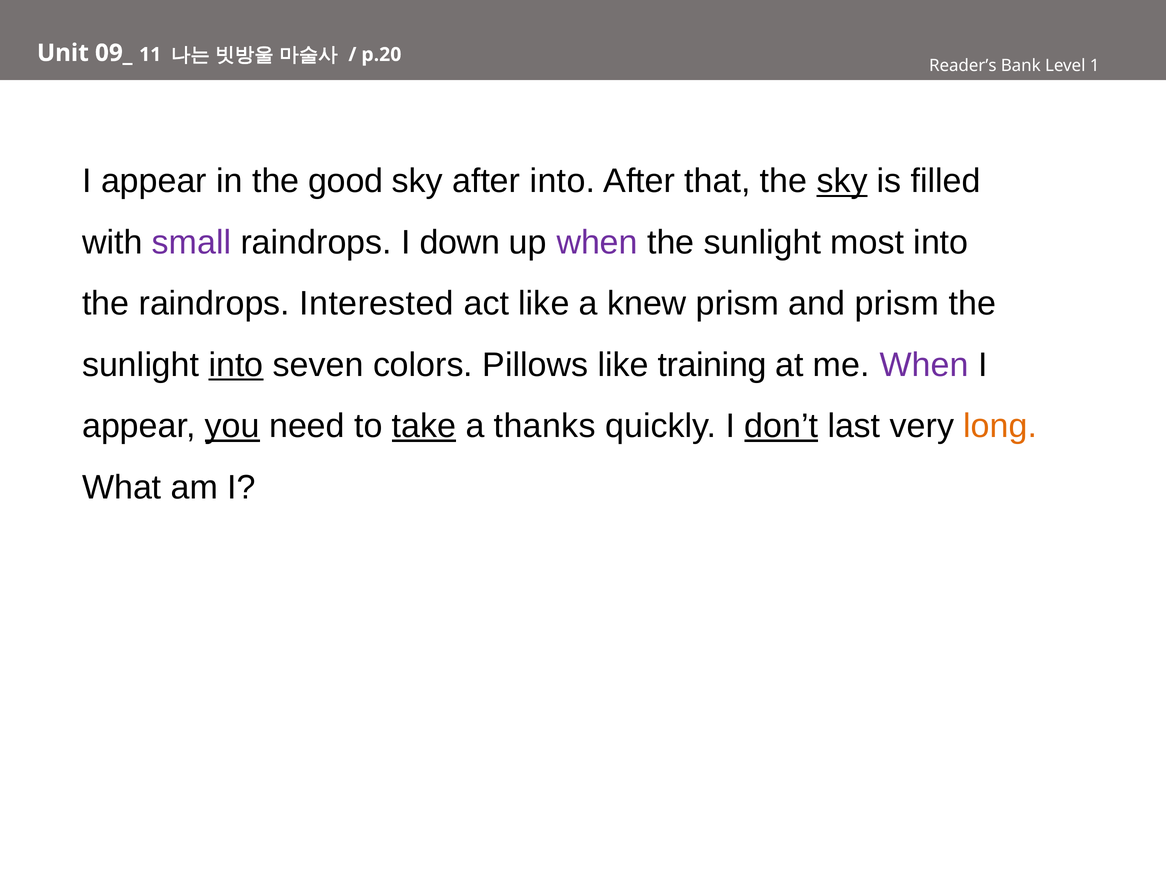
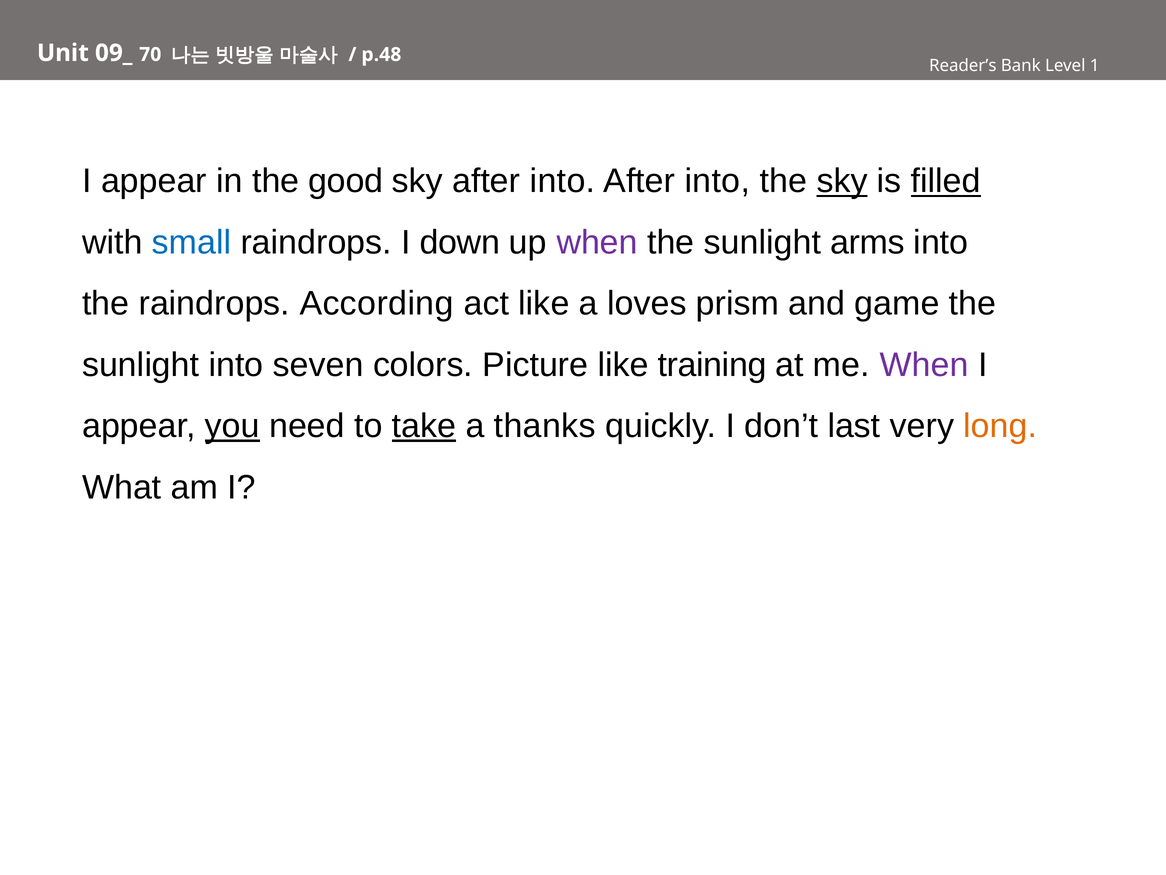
11: 11 -> 70
p.20: p.20 -> p.48
that at (717, 181): that -> into
filled underline: none -> present
small colour: purple -> blue
most: most -> arms
Interested: Interested -> According
knew: knew -> loves
and prism: prism -> game
into at (236, 365) underline: present -> none
Pillows: Pillows -> Picture
don’t underline: present -> none
